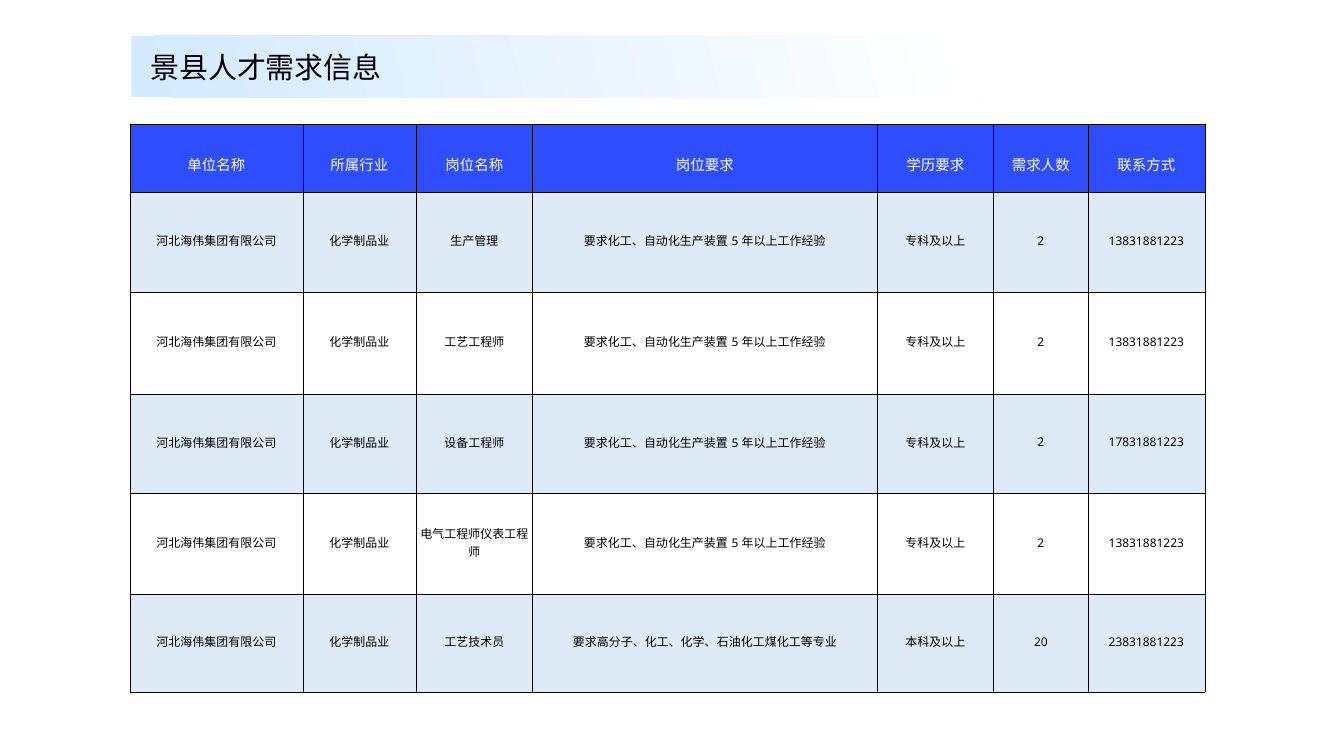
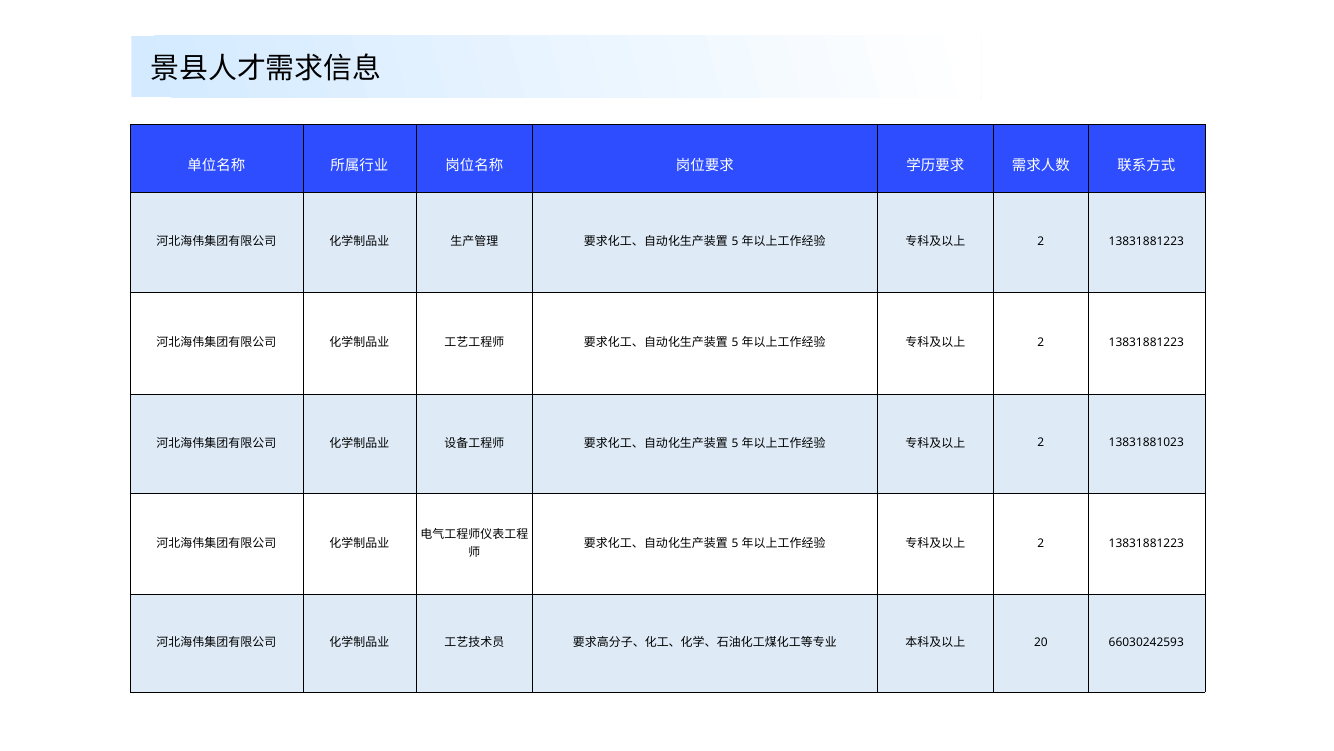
17831881223: 17831881223 -> 13831881023
23831881223: 23831881223 -> 66030242593
